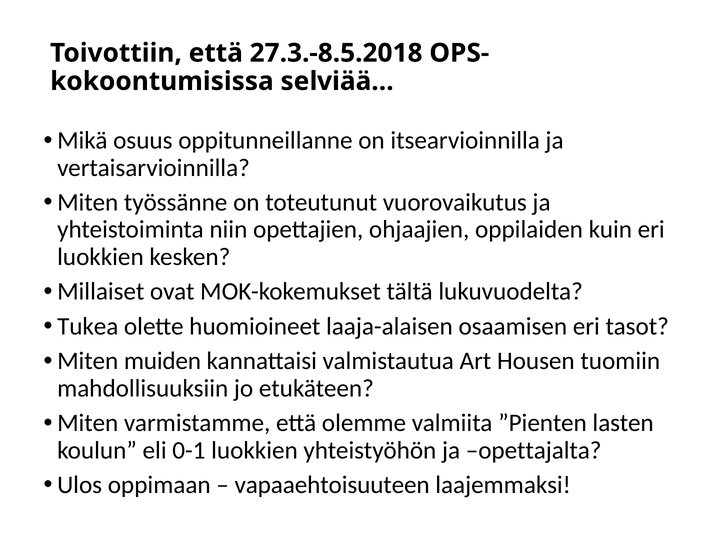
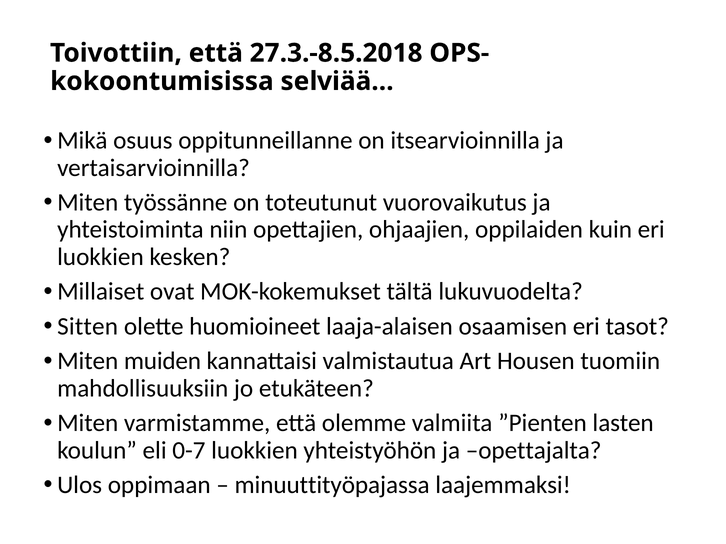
Tukea: Tukea -> Sitten
0-1: 0-1 -> 0-7
vapaaehtoisuuteen: vapaaehtoisuuteen -> minuuttityöpajassa
